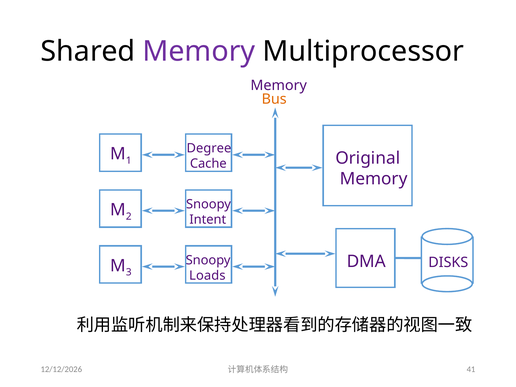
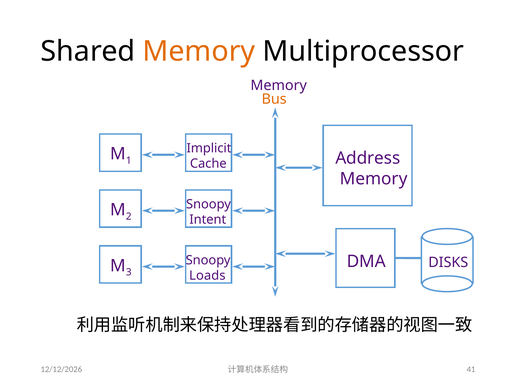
Memory at (199, 51) colour: purple -> orange
Degree: Degree -> Implicit
Original: Original -> Address
